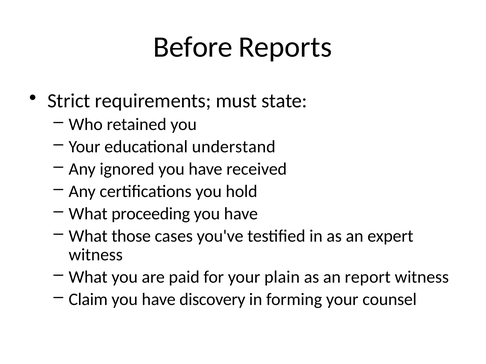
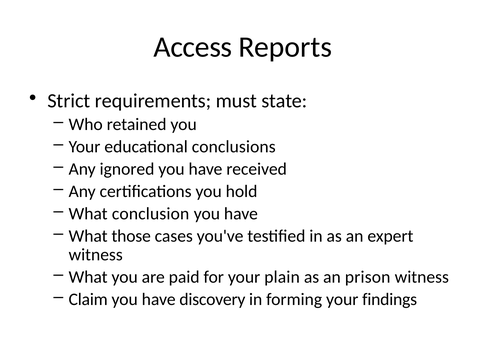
Before: Before -> Access
understand: understand -> conclusions
proceeding: proceeding -> conclusion
report: report -> prison
counsel: counsel -> findings
